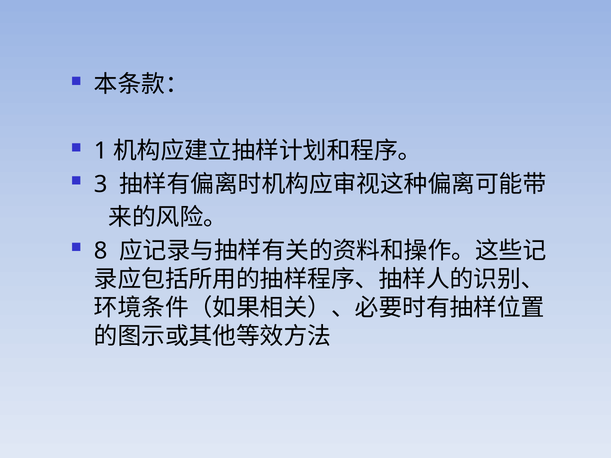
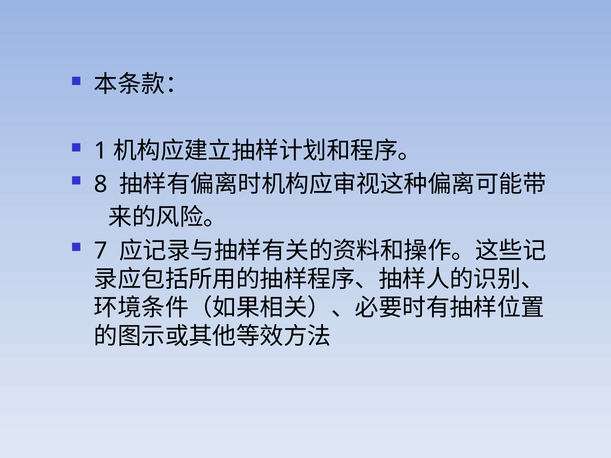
3: 3 -> 8
8: 8 -> 7
